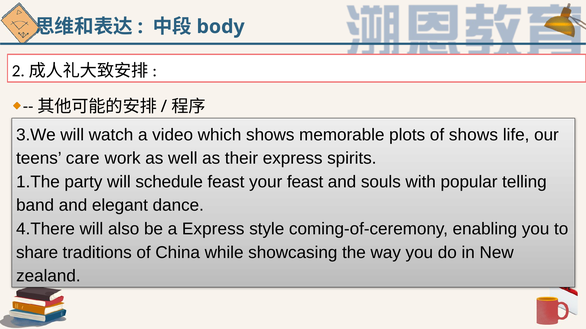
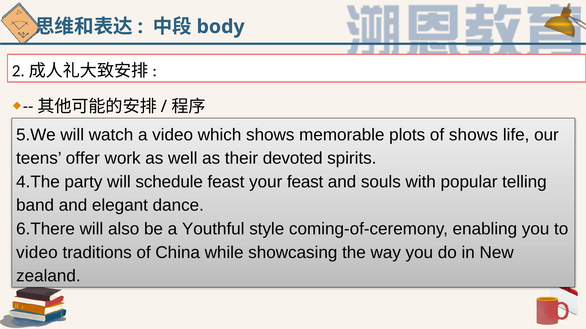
3.We: 3.We -> 5.We
care: care -> offer
their express: express -> devoted
1.The: 1.The -> 4.The
4.There: 4.There -> 6.There
a Express: Express -> Youthful
share at (37, 253): share -> video
